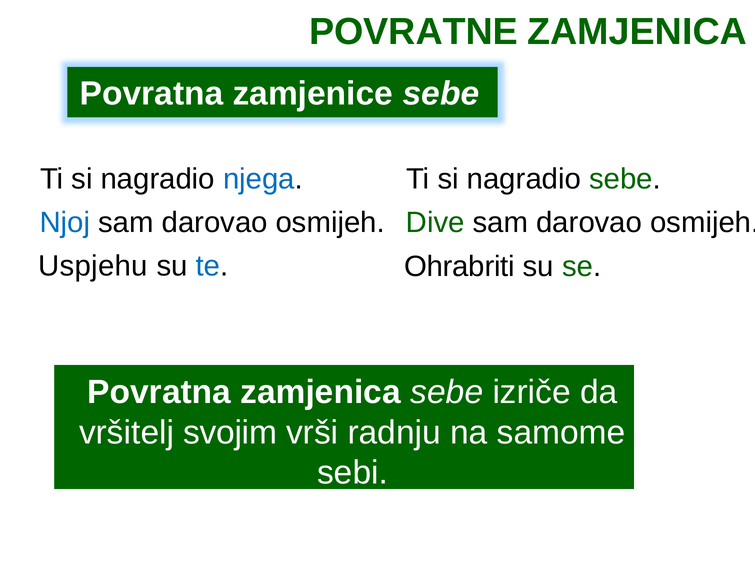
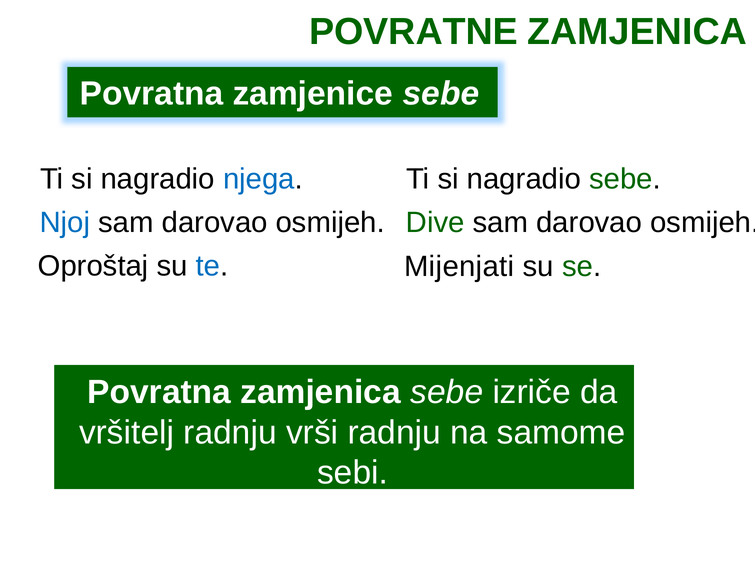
Uspjehu: Uspjehu -> Oproštaj
Ohrabriti: Ohrabriti -> Mijenjati
vršitelj svojim: svojim -> radnju
